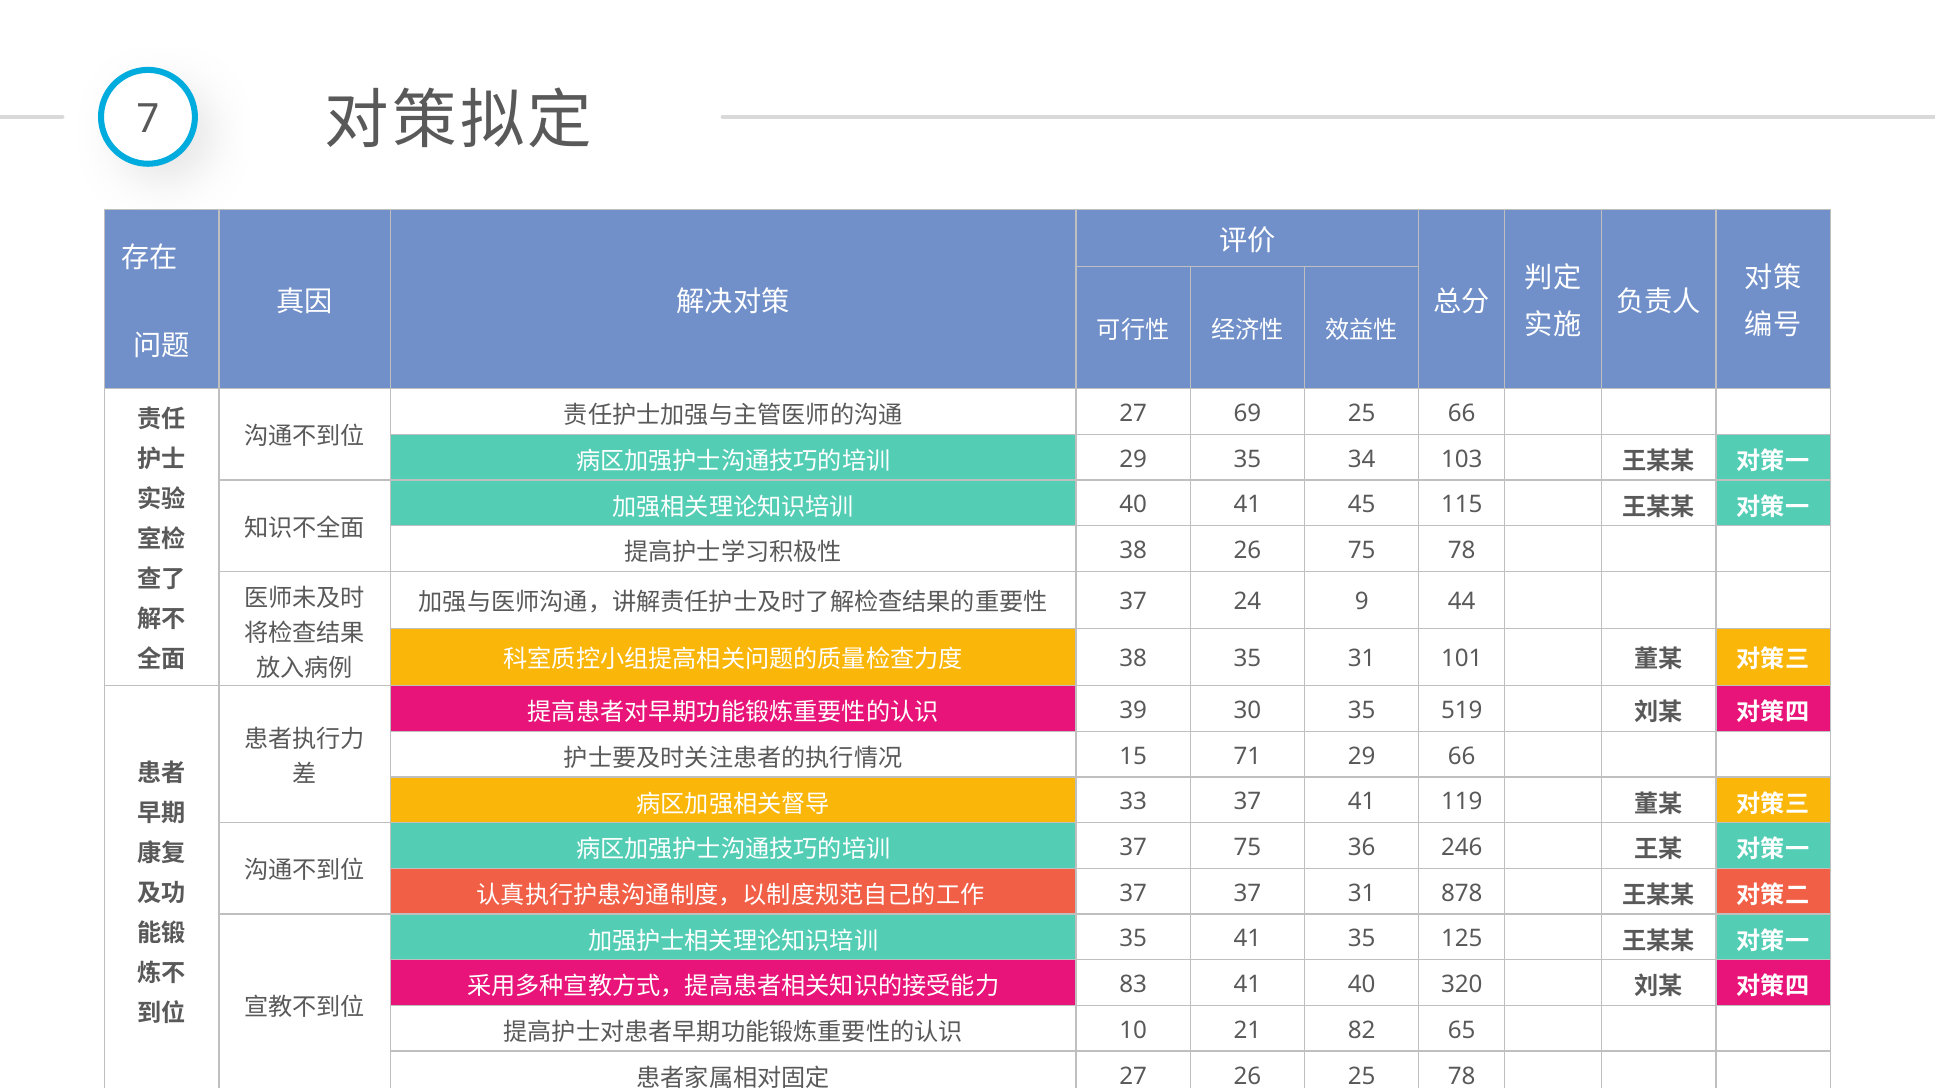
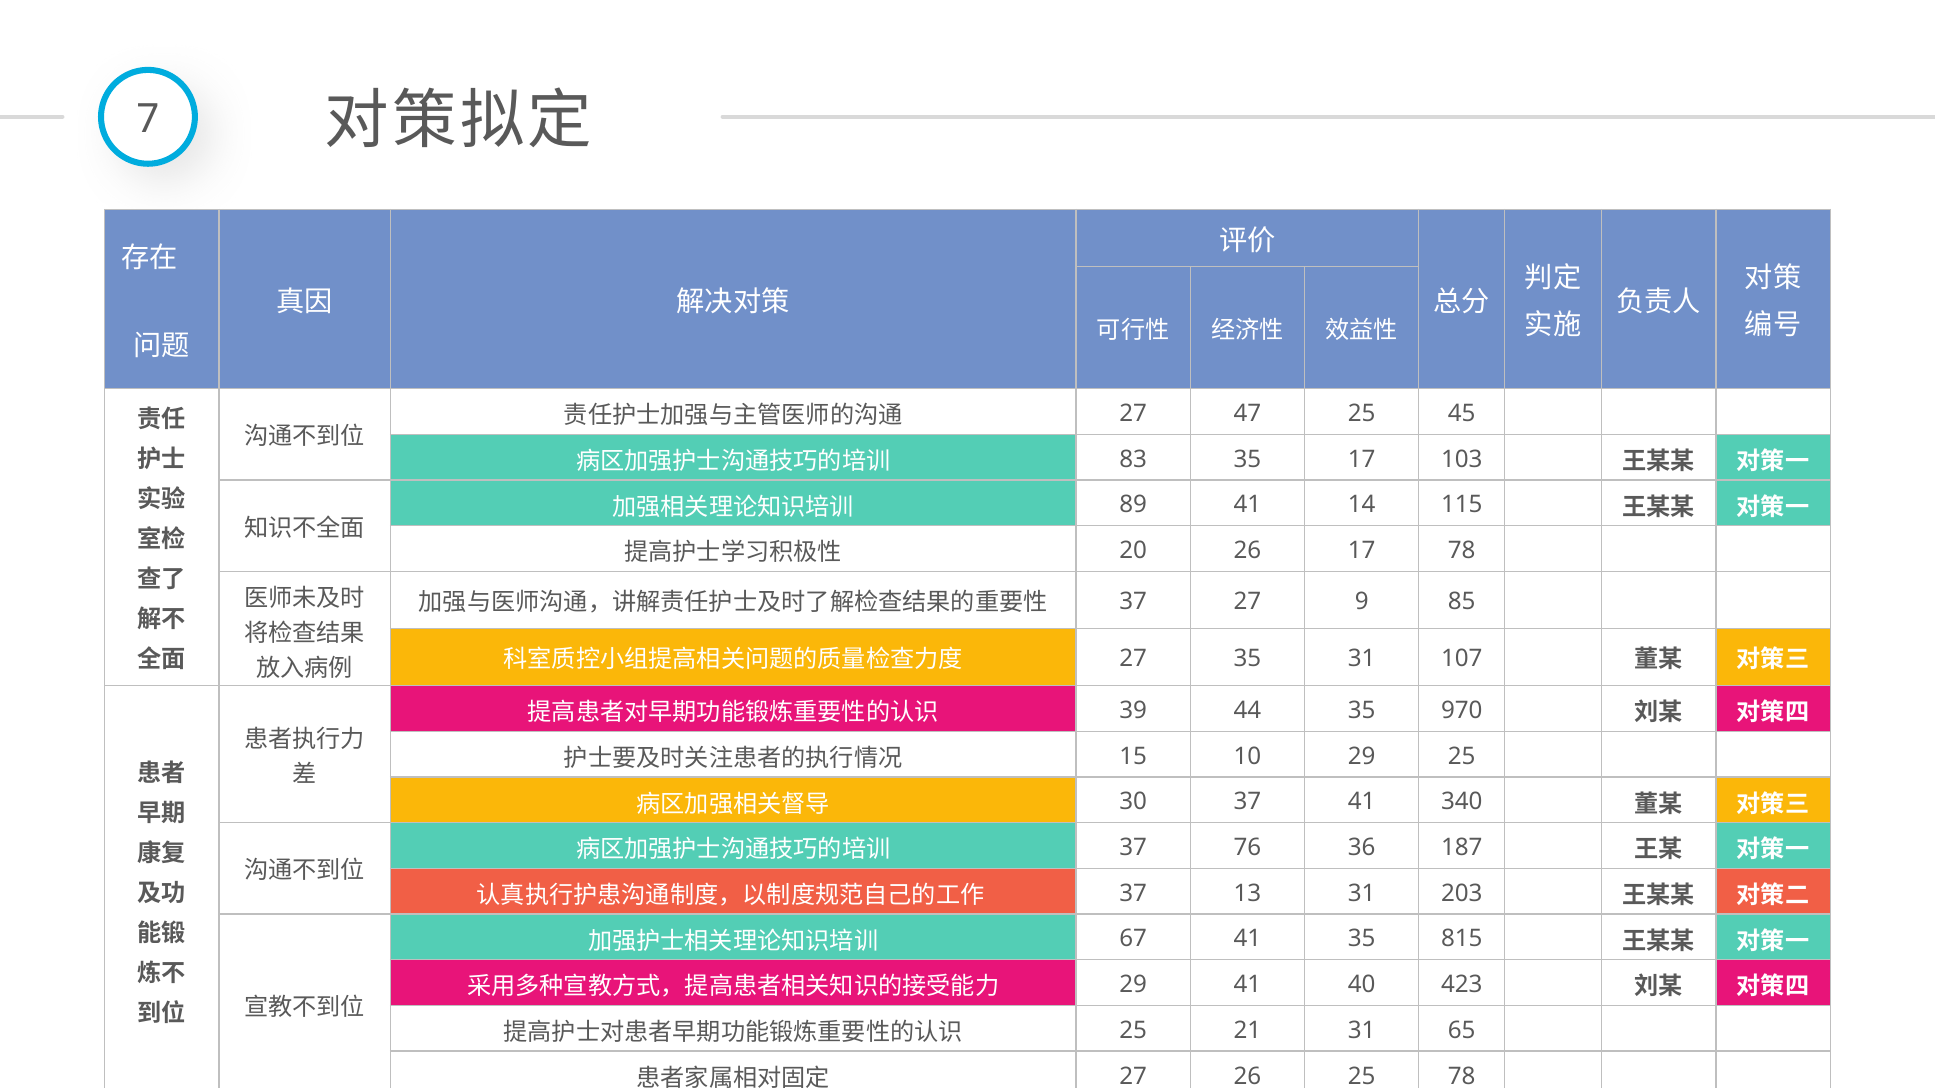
69: 69 -> 47
25 66: 66 -> 45
29 at (1133, 459): 29 -> 83
35 34: 34 -> 17
40 at (1133, 505): 40 -> 89
45: 45 -> 14
38 at (1133, 551): 38 -> 20
26 75: 75 -> 17
37 24: 24 -> 27
44: 44 -> 85
38 at (1133, 659): 38 -> 27
101: 101 -> 107
30: 30 -> 44
519: 519 -> 970
71: 71 -> 10
29 66: 66 -> 25
33: 33 -> 30
119: 119 -> 340
37 75: 75 -> 76
246: 246 -> 187
37 37: 37 -> 13
878: 878 -> 203
35 at (1133, 939): 35 -> 67
125: 125 -> 815
83 at (1133, 985): 83 -> 29
320: 320 -> 423
10 at (1133, 1031): 10 -> 25
21 82: 82 -> 31
